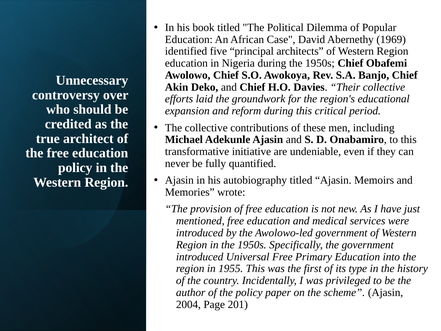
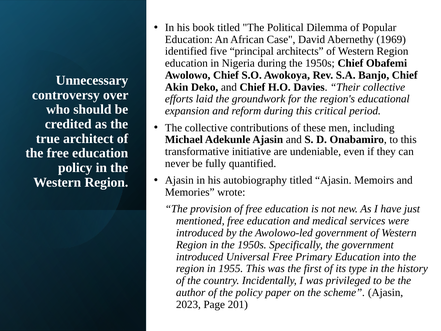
2004: 2004 -> 2023
